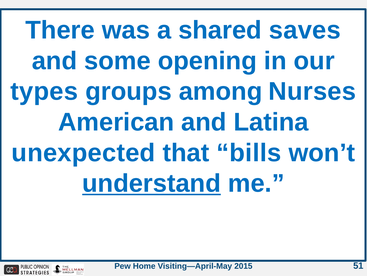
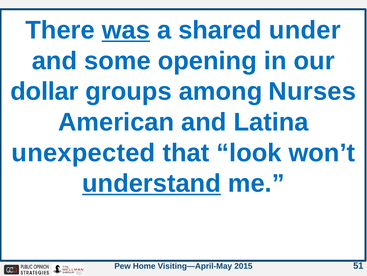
was underline: none -> present
saves: saves -> under
types: types -> dollar
bills: bills -> look
